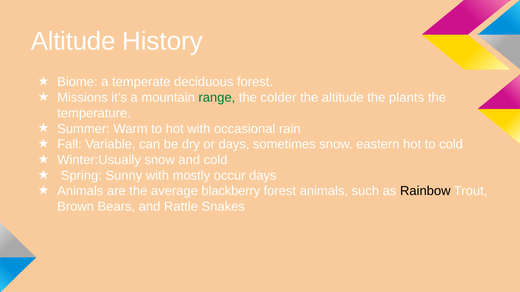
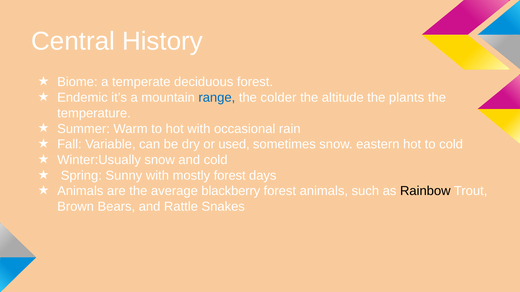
Altitude at (73, 41): Altitude -> Central
Missions: Missions -> Endemic
range colour: green -> blue
or days: days -> used
mostly occur: occur -> forest
